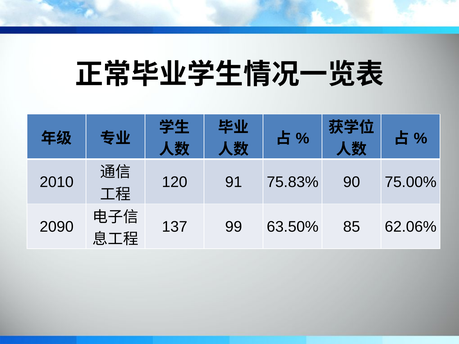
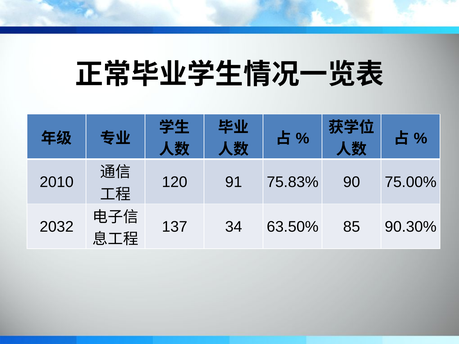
2090: 2090 -> 2032
99: 99 -> 34
62.06%: 62.06% -> 90.30%
